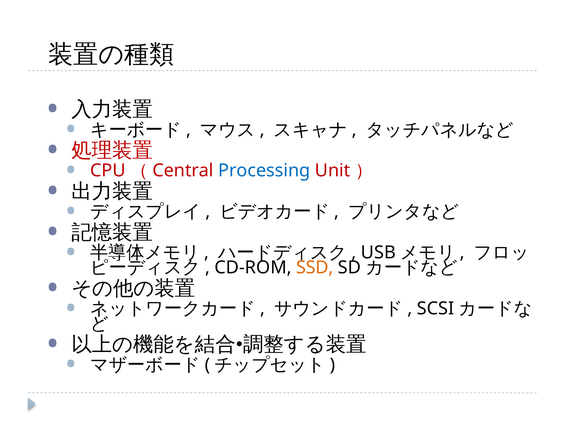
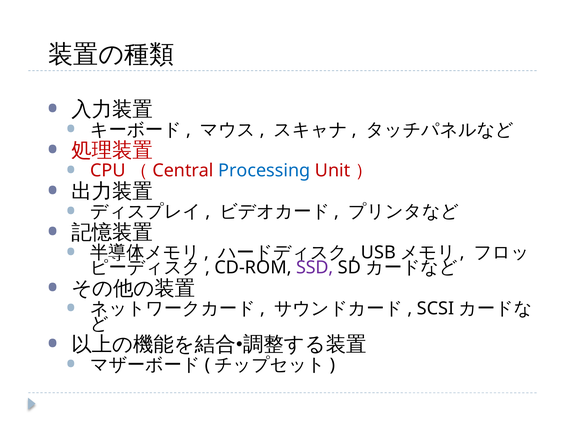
SSD colour: orange -> purple
